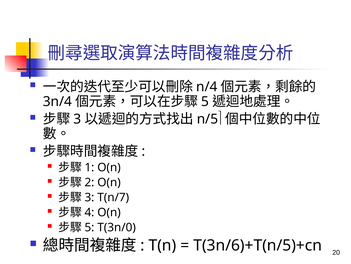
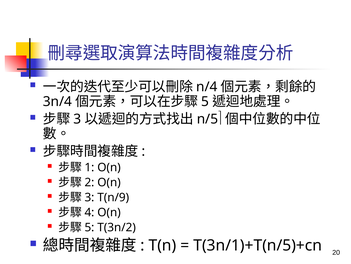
T(n/7: T(n/7 -> T(n/9
T(3n/0: T(3n/0 -> T(3n/2
T(3n/6)+T(n/5)+cn: T(3n/6)+T(n/5)+cn -> T(3n/1)+T(n/5)+cn
